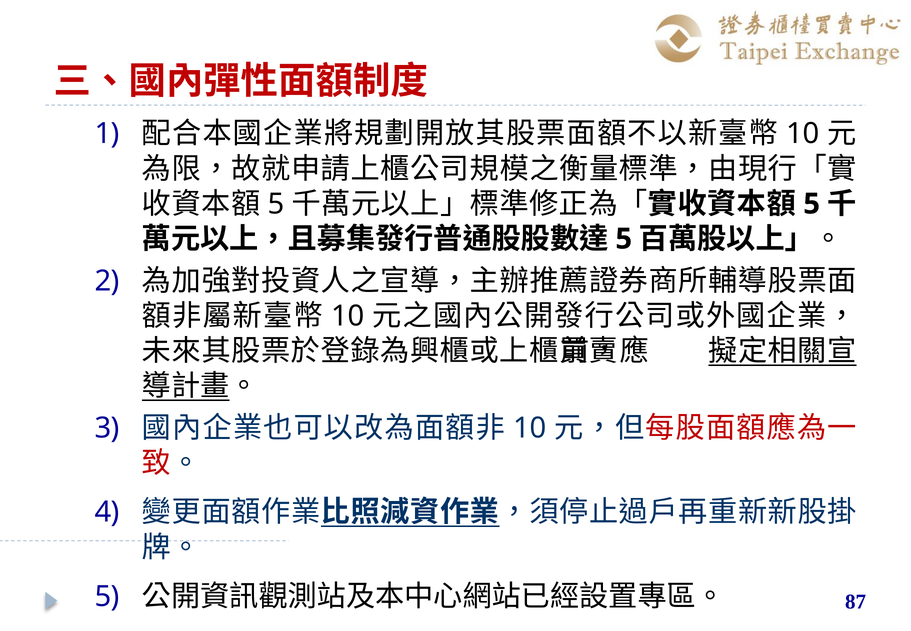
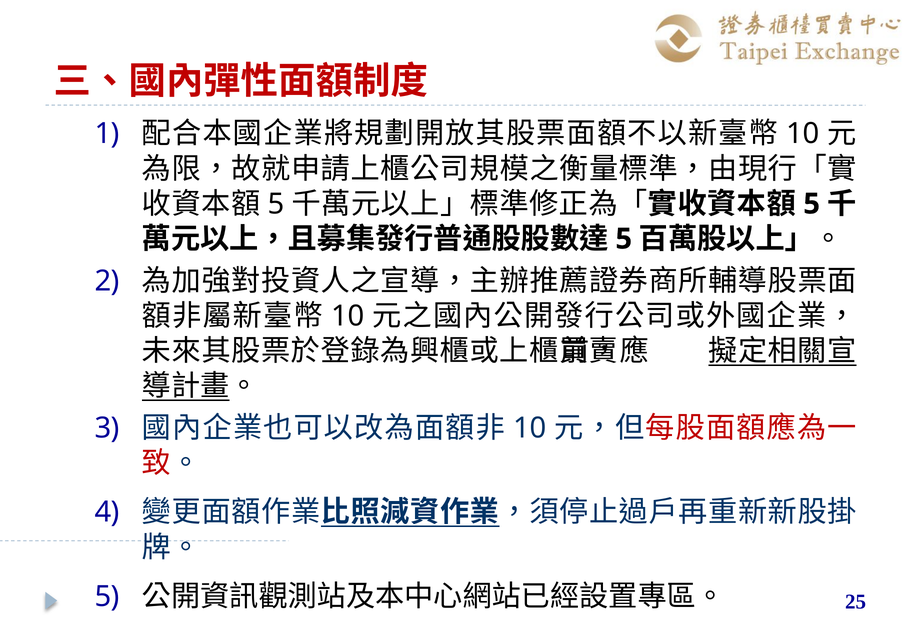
87: 87 -> 25
